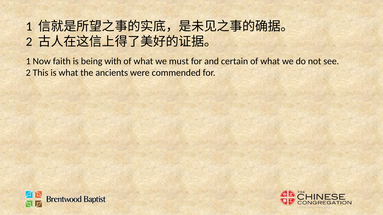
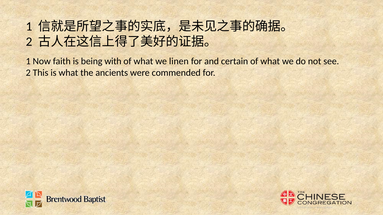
must: must -> linen
